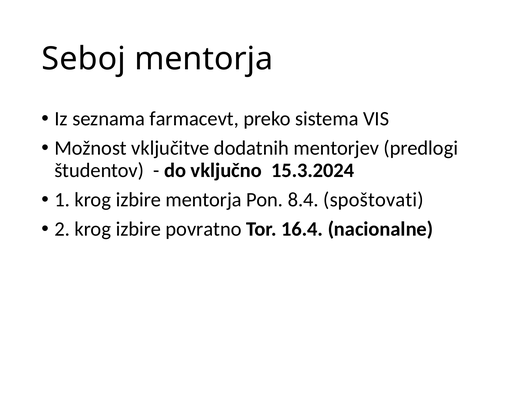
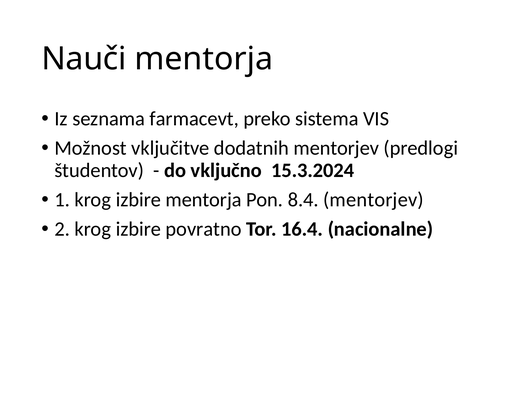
Seboj: Seboj -> Nauči
8.4 spoštovati: spoštovati -> mentorjev
